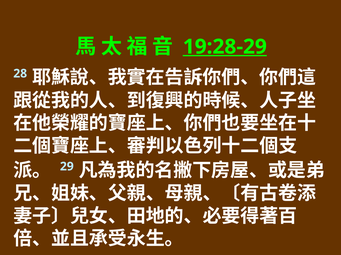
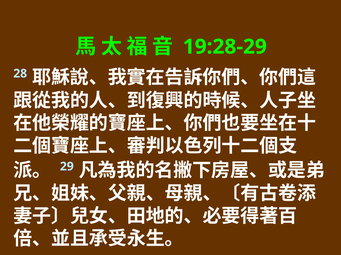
19:28-29 underline: present -> none
